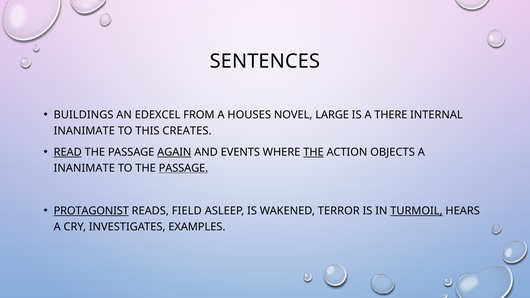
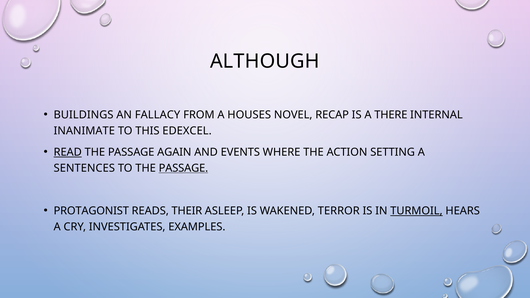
SENTENCES: SENTENCES -> ALTHOUGH
EDEXCEL: EDEXCEL -> FALLACY
LARGE: LARGE -> RECAP
CREATES: CREATES -> EDEXCEL
AGAIN underline: present -> none
THE at (313, 152) underline: present -> none
OBJECTS: OBJECTS -> SETTING
INANIMATE at (84, 168): INANIMATE -> SENTENCES
PROTAGONIST underline: present -> none
FIELD: FIELD -> THEIR
